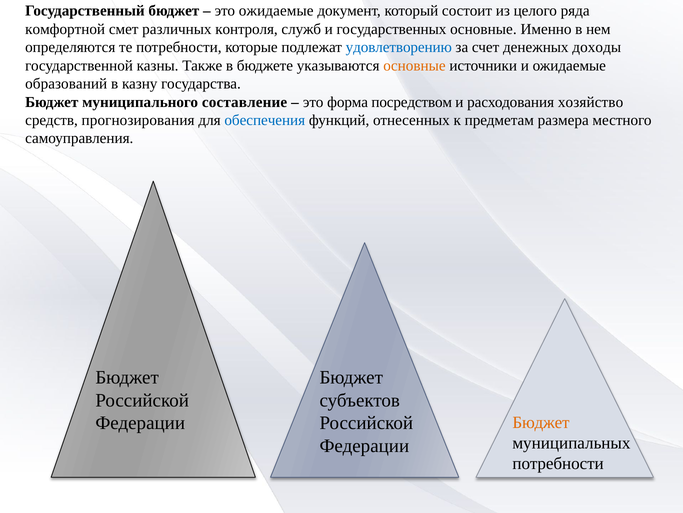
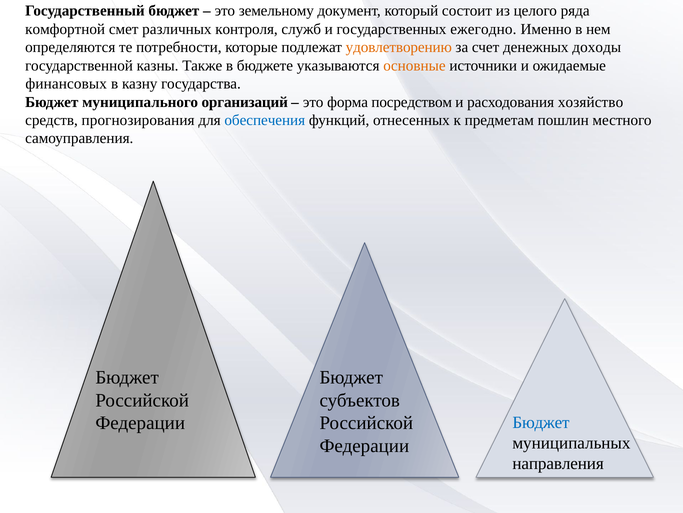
это ожидаемые: ожидаемые -> земельному
государственных основные: основные -> ежегодно
удовлетворению colour: blue -> orange
образований: образований -> финансовых
составление: составление -> организаций
размера: размера -> пошлин
Бюджет at (541, 422) colour: orange -> blue
потребности at (558, 463): потребности -> направления
